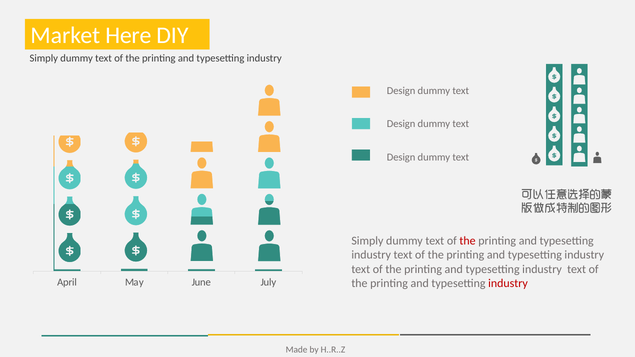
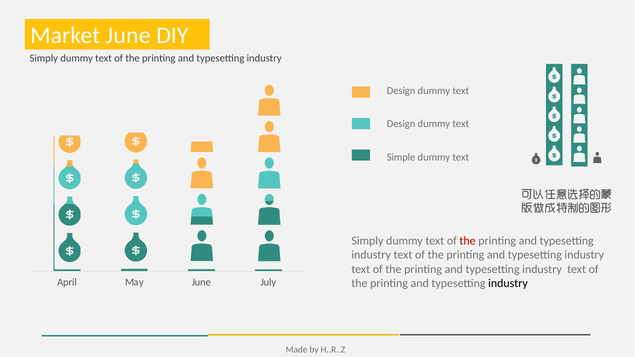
Market Here: Here -> June
Design at (401, 158): Design -> Simple
industry at (508, 284) colour: red -> black
